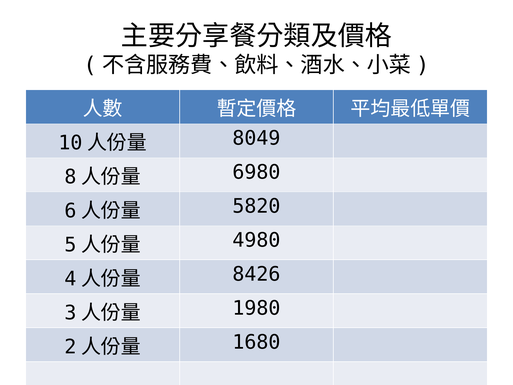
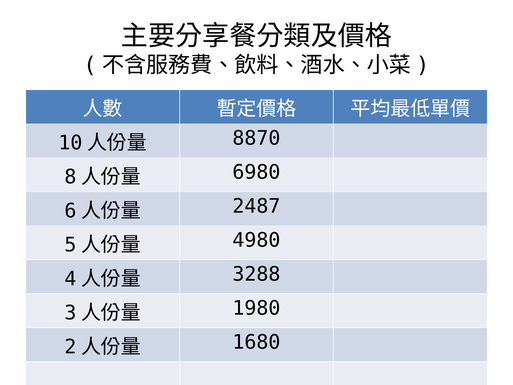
8049: 8049 -> 8870
5820: 5820 -> 2487
8426: 8426 -> 3288
